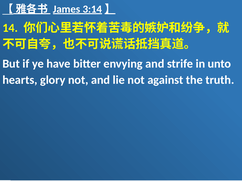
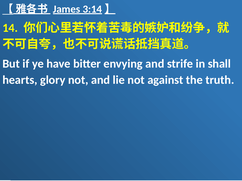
unto: unto -> shall
